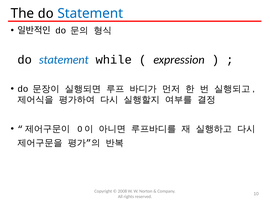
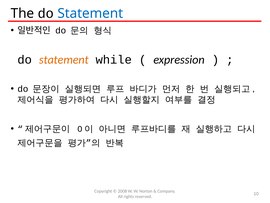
statement at (64, 60) colour: blue -> orange
